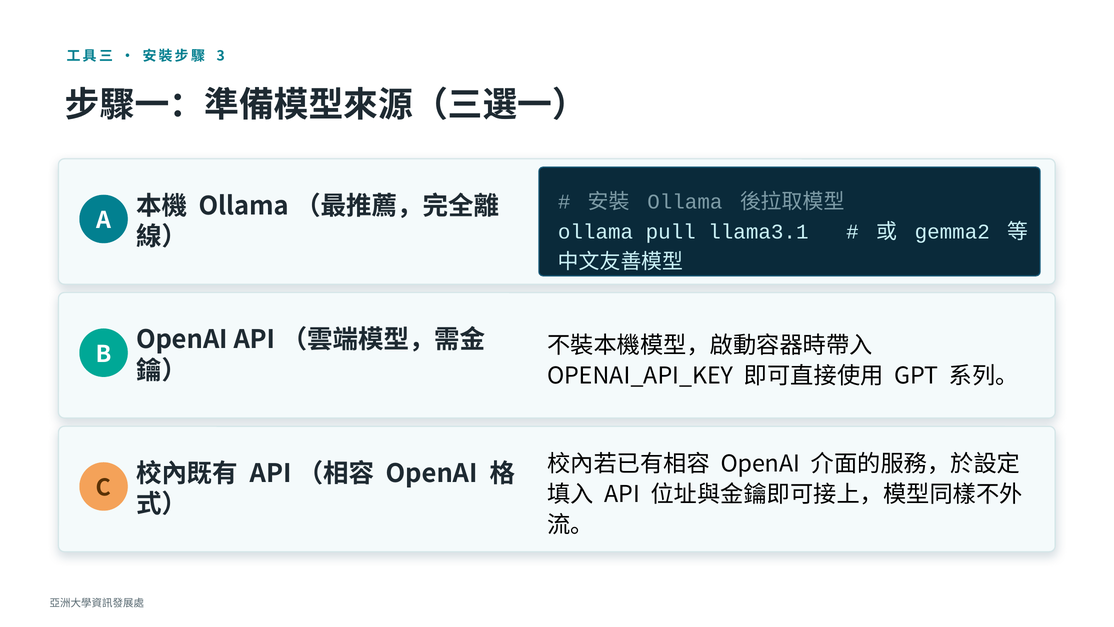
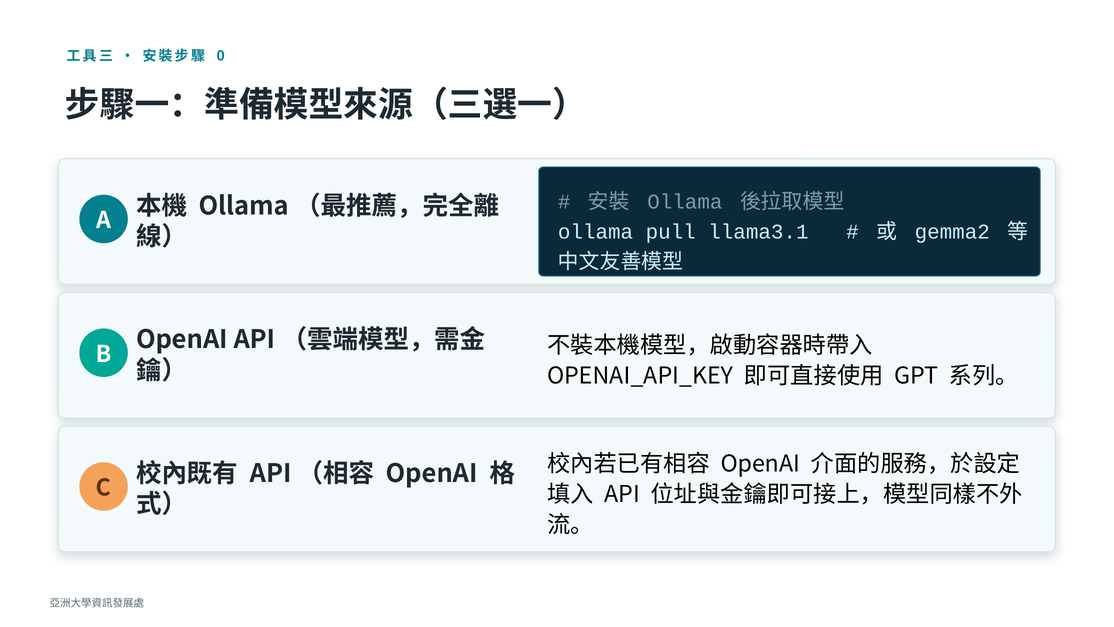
3: 3 -> 0
